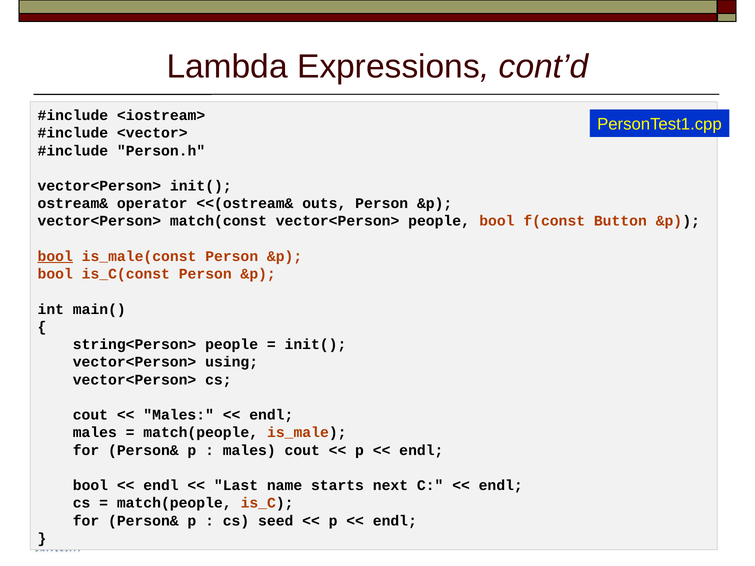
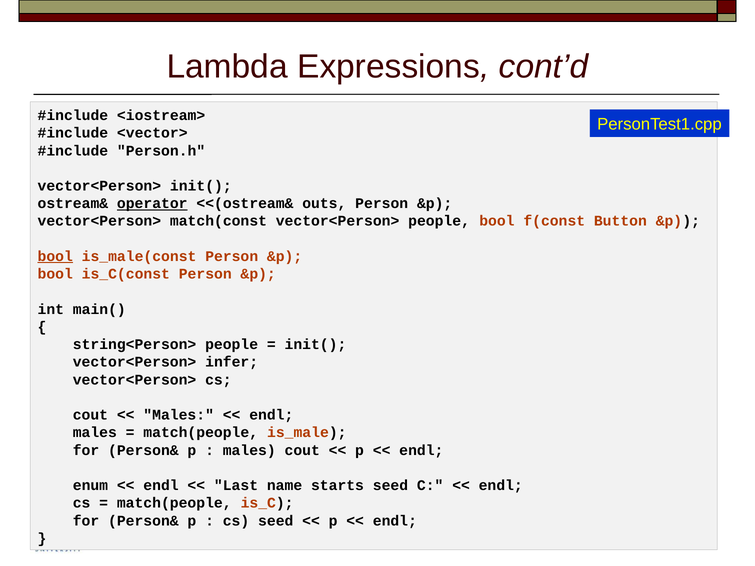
operator underline: none -> present
using: using -> infer
bool at (90, 486): bool -> enum
starts next: next -> seed
